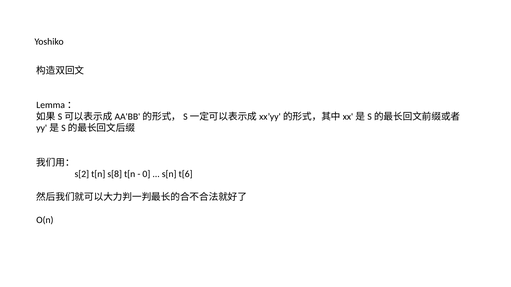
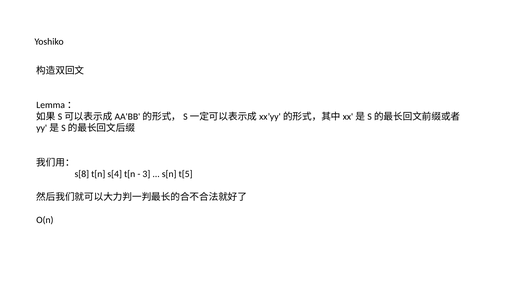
s[2: s[2 -> s[8
s[8: s[8 -> s[4
0: 0 -> 3
t[6: t[6 -> t[5
